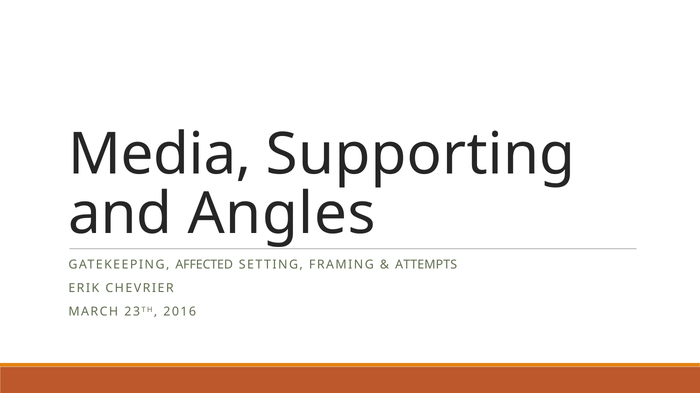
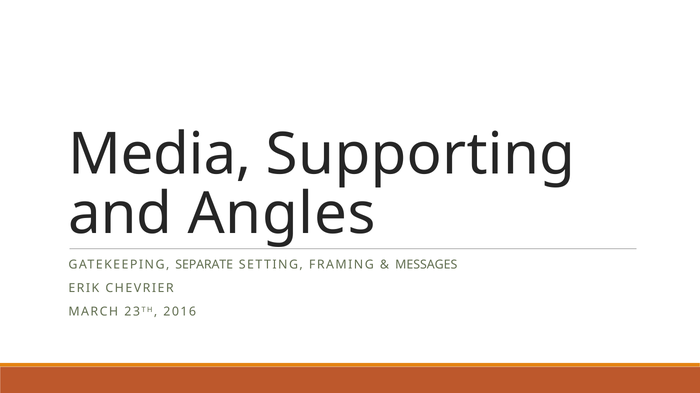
AFFECTED: AFFECTED -> SEPARATE
ATTEMPTS: ATTEMPTS -> MESSAGES
